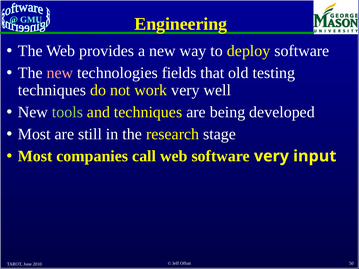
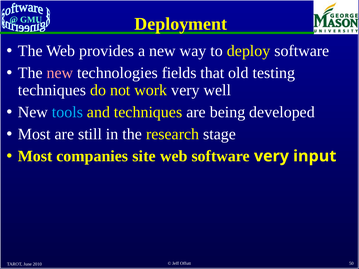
Engineering: Engineering -> Deployment
tools colour: light green -> light blue
call: call -> site
